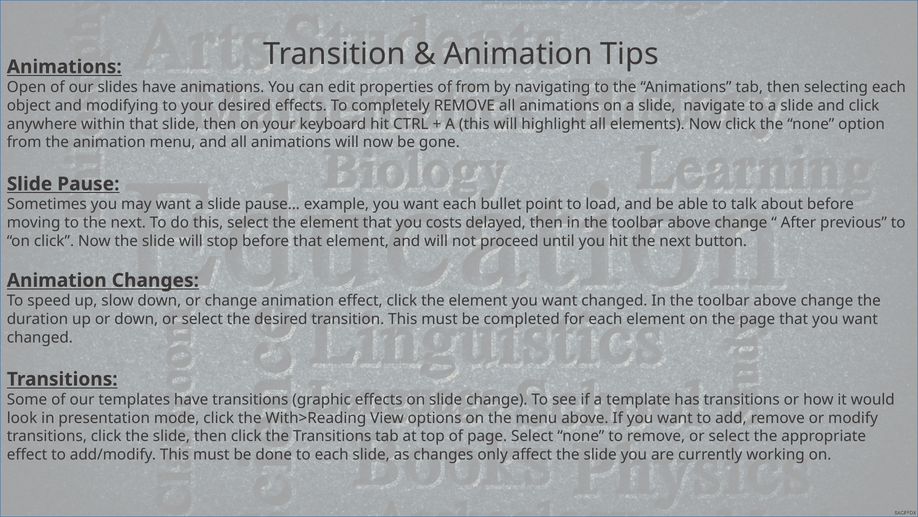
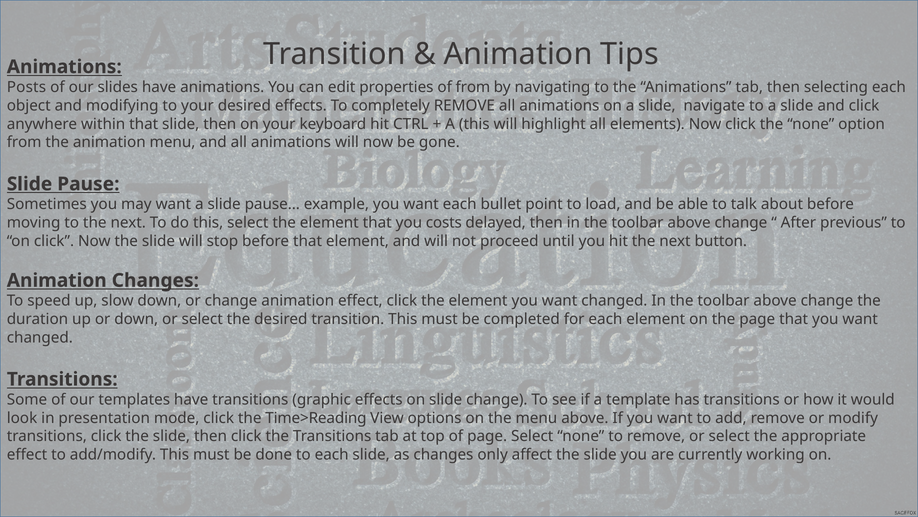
Open: Open -> Posts
With>Reading: With>Reading -> Time>Reading
